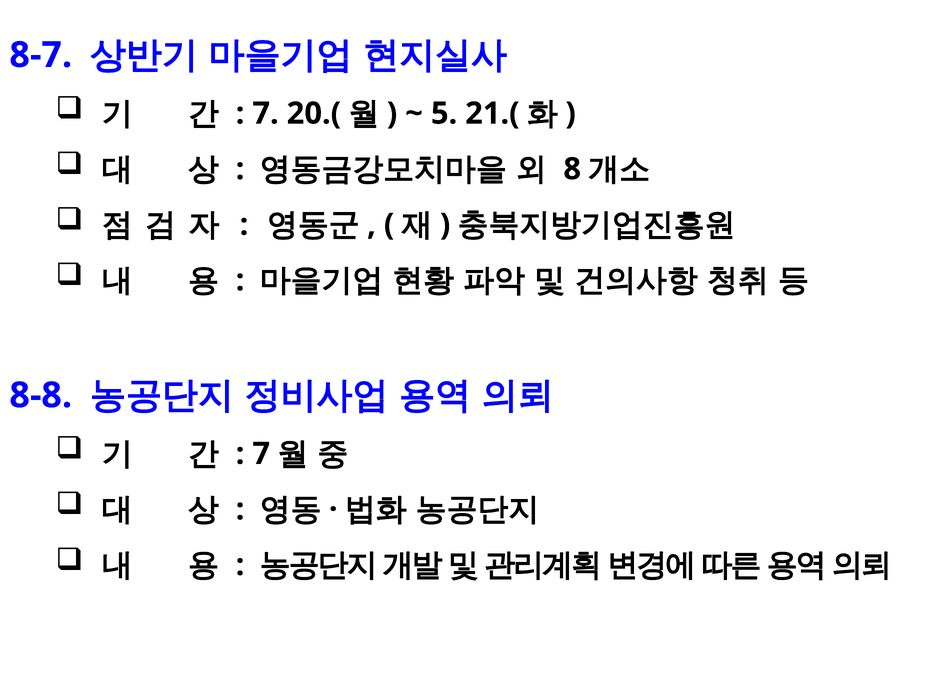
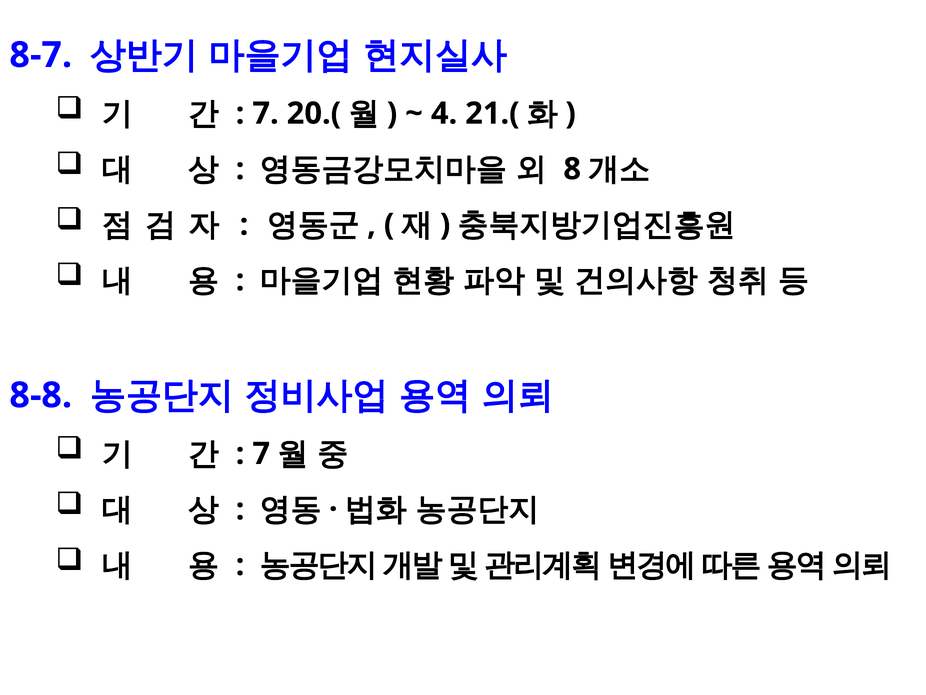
5: 5 -> 4
